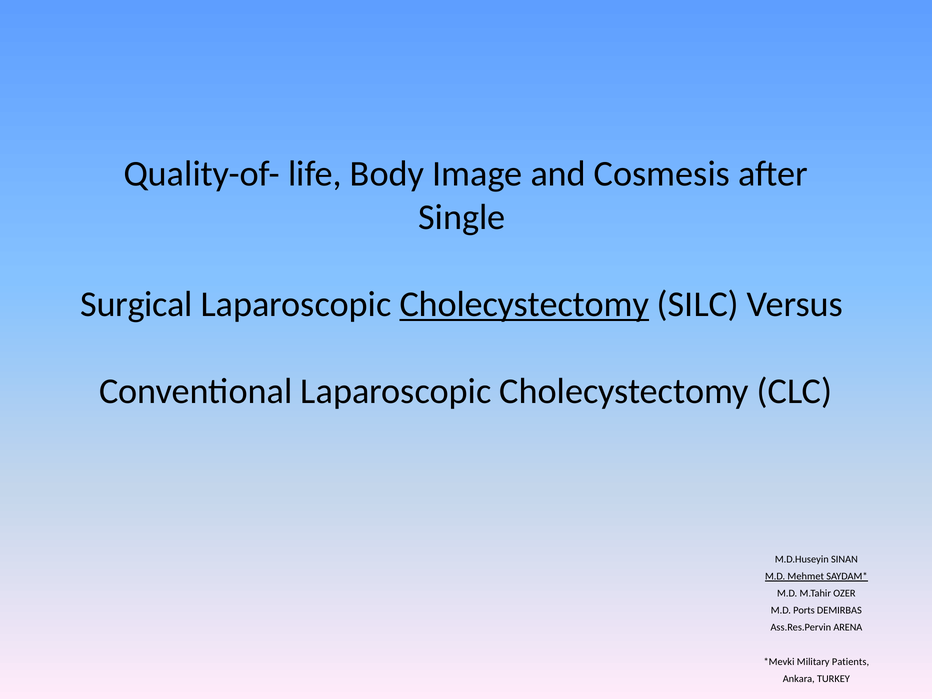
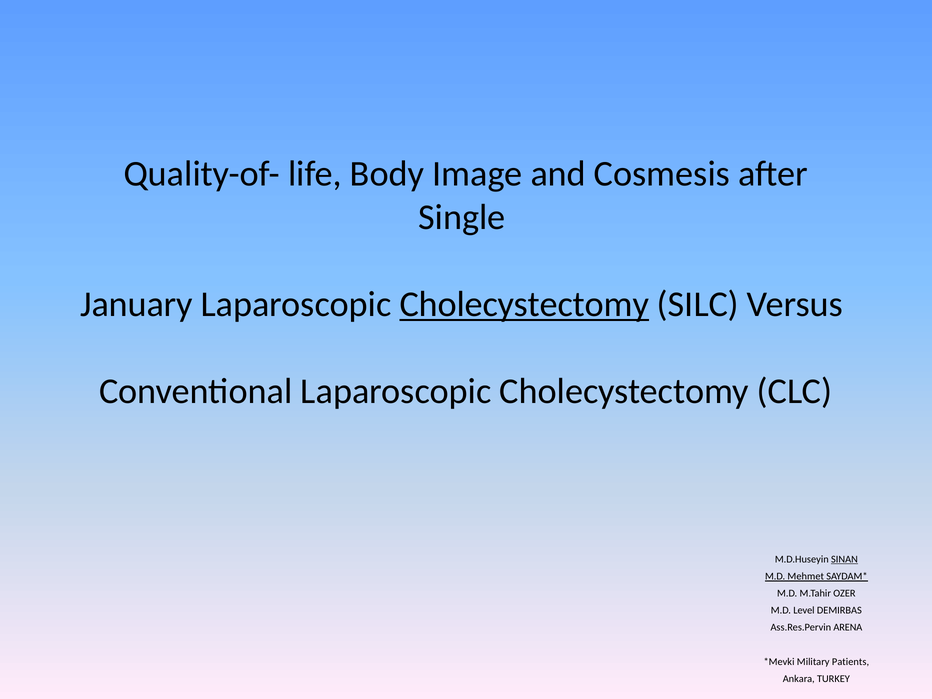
Surgical: Surgical -> January
SINAN underline: none -> present
Ports: Ports -> Level
